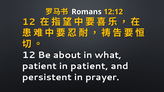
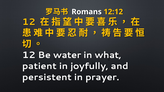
about: about -> water
in patient: patient -> joyfully
